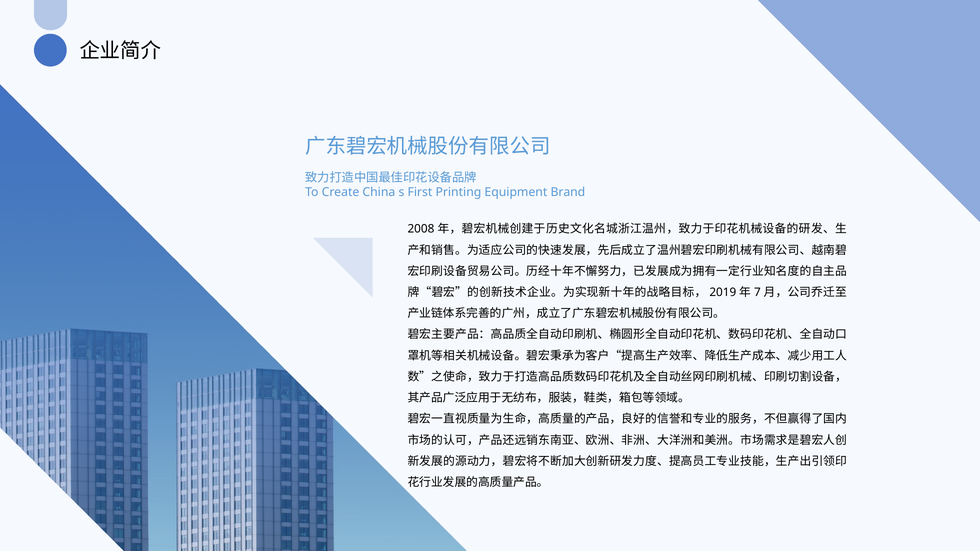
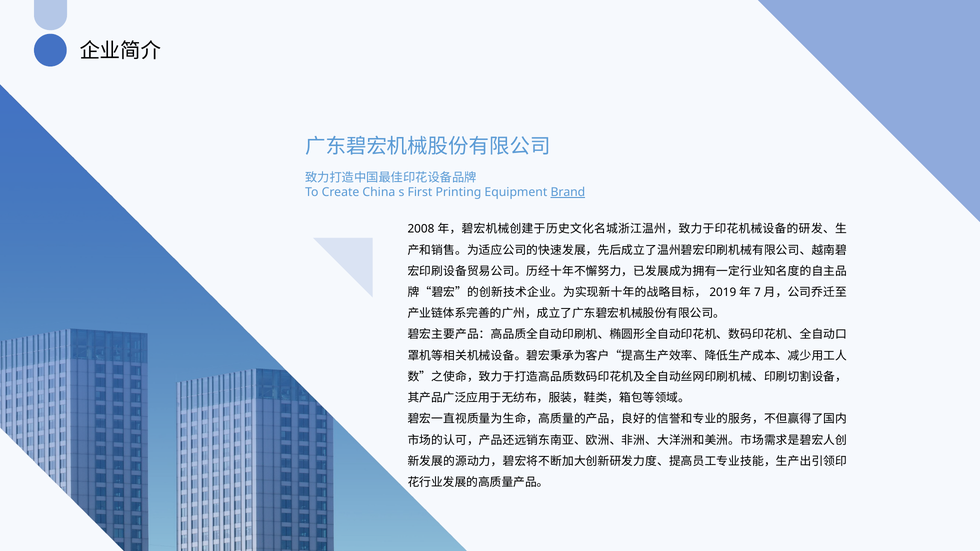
Brand underline: none -> present
